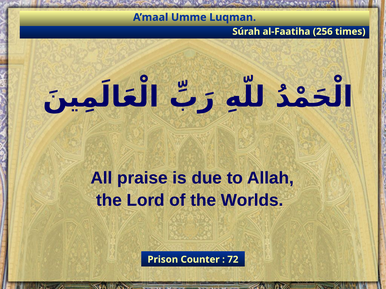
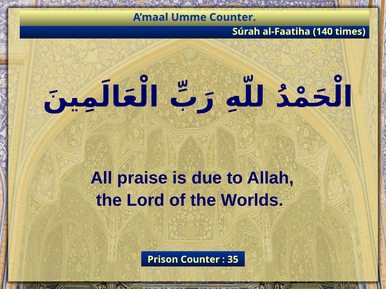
Umme Luqman: Luqman -> Counter
256: 256 -> 140
72: 72 -> 35
